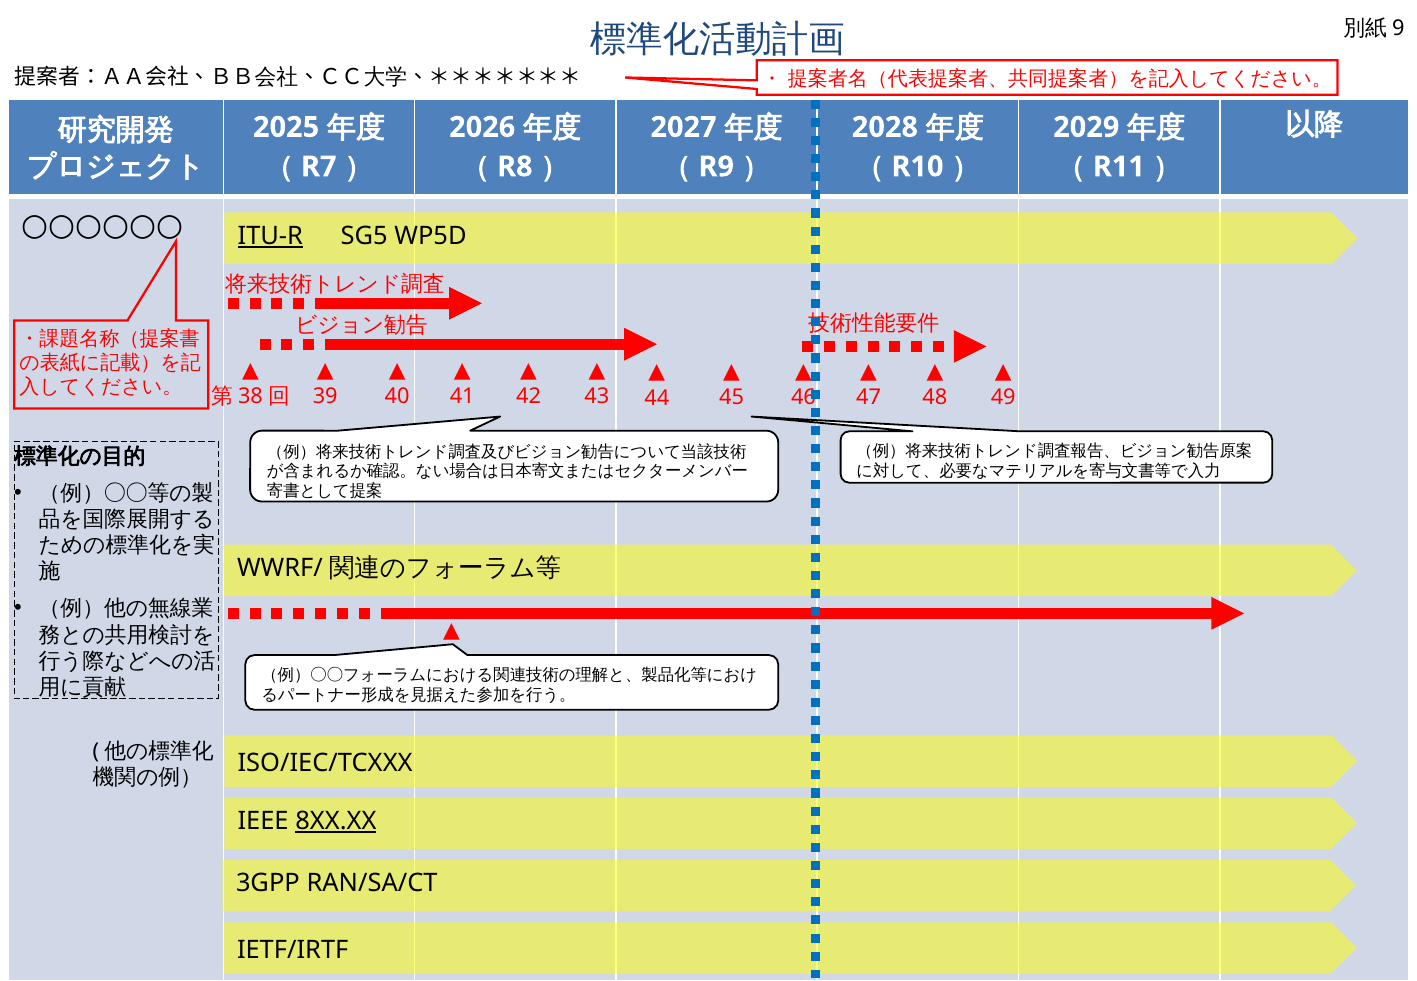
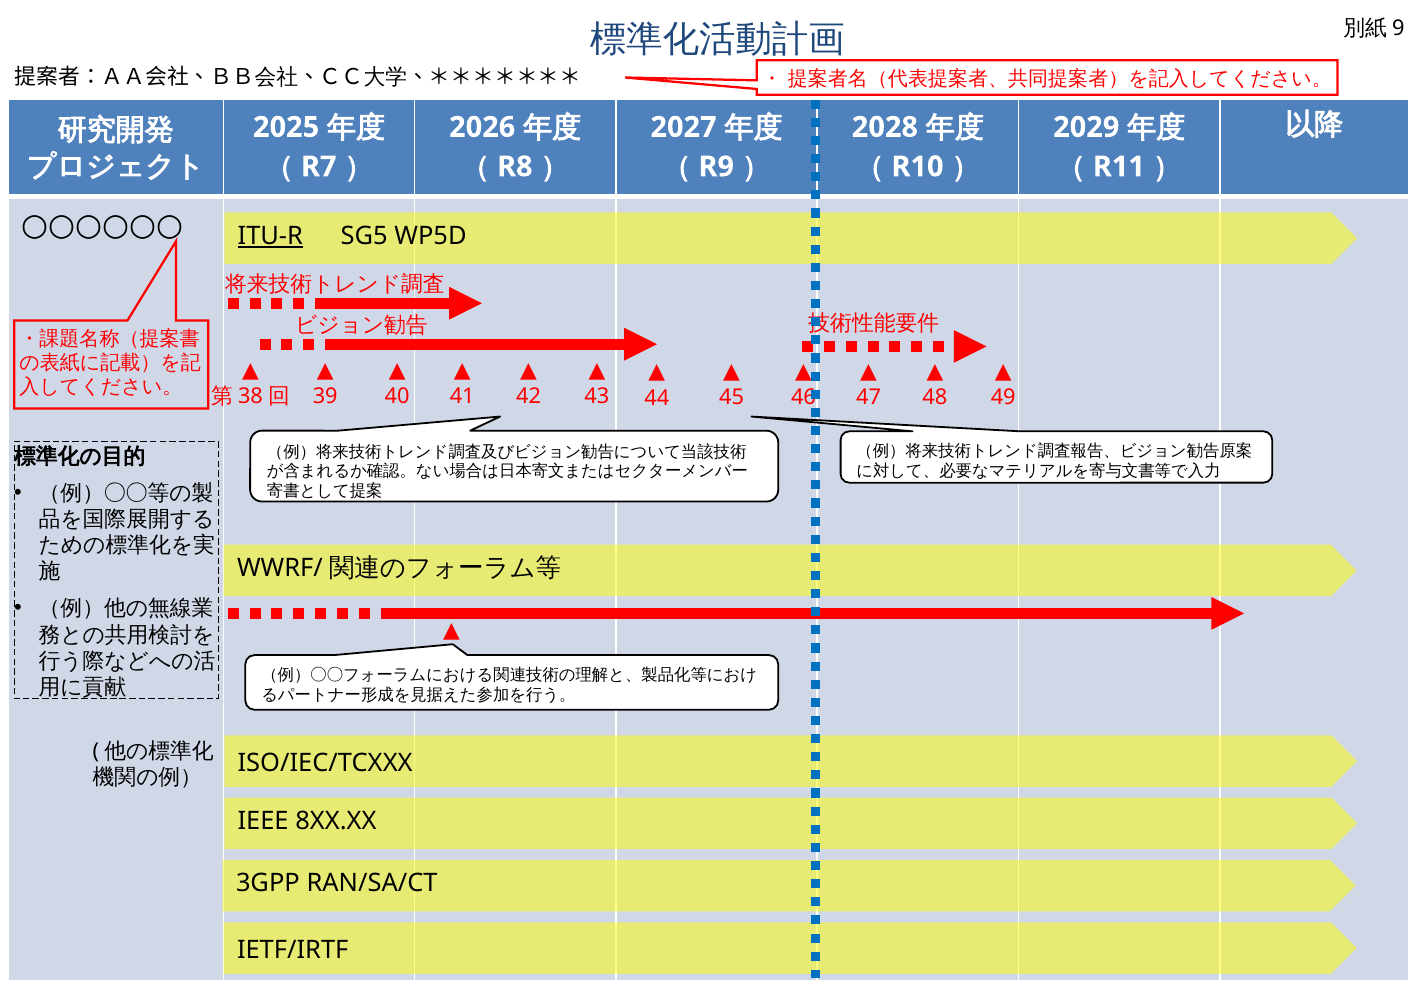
8XX.XX underline: present -> none
